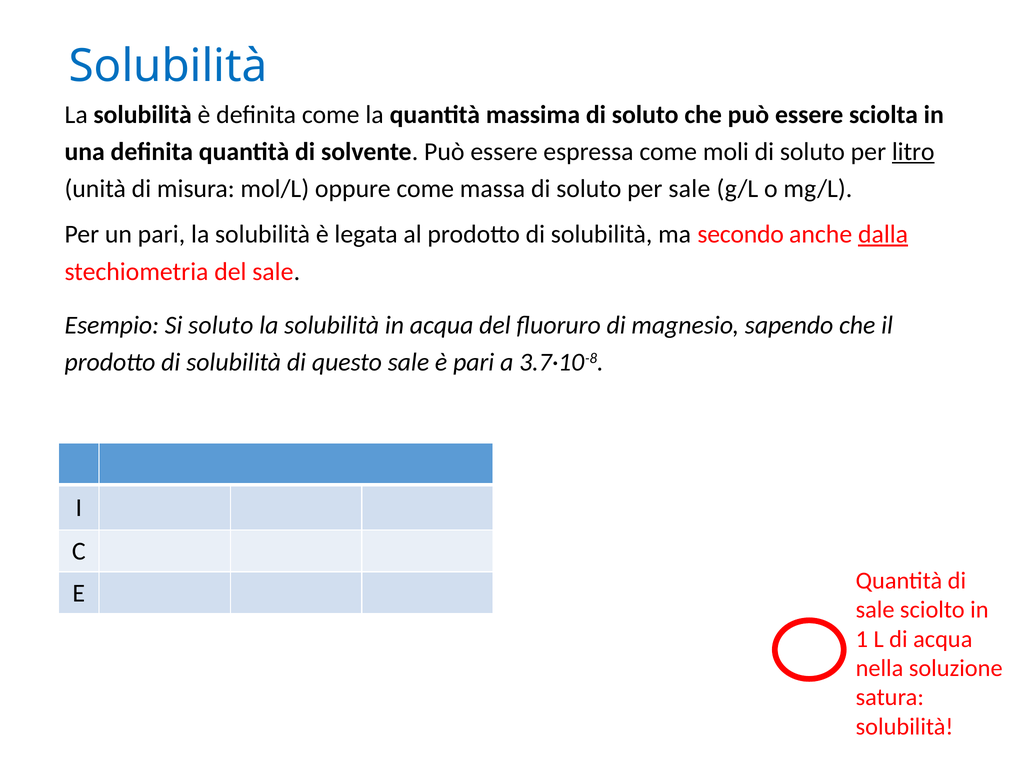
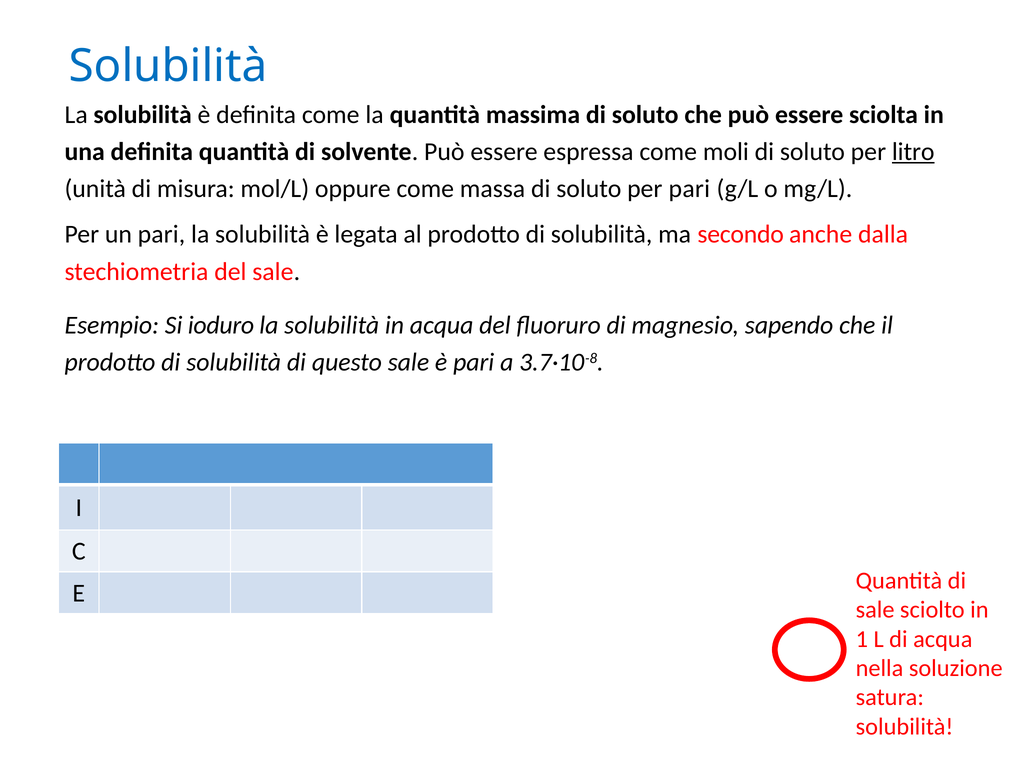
per sale: sale -> pari
dalla underline: present -> none
Si soluto: soluto -> ioduro
